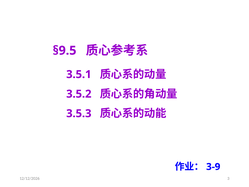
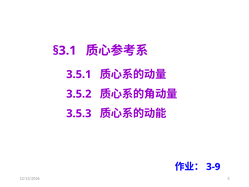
§9.5: §9.5 -> §3.1
